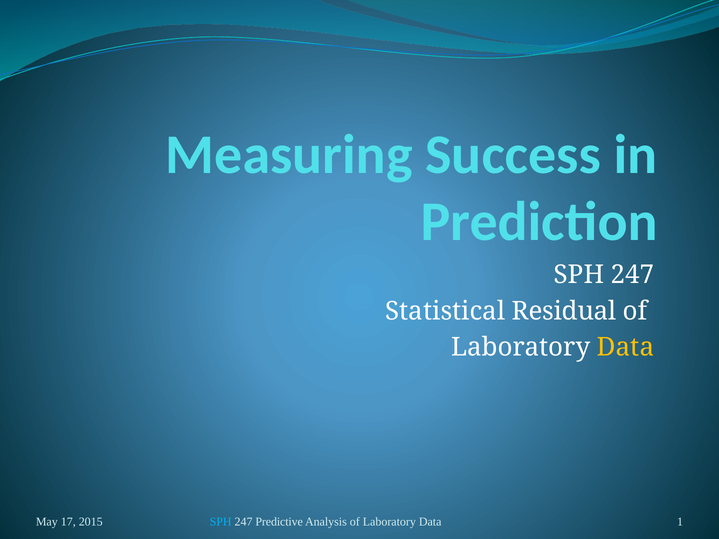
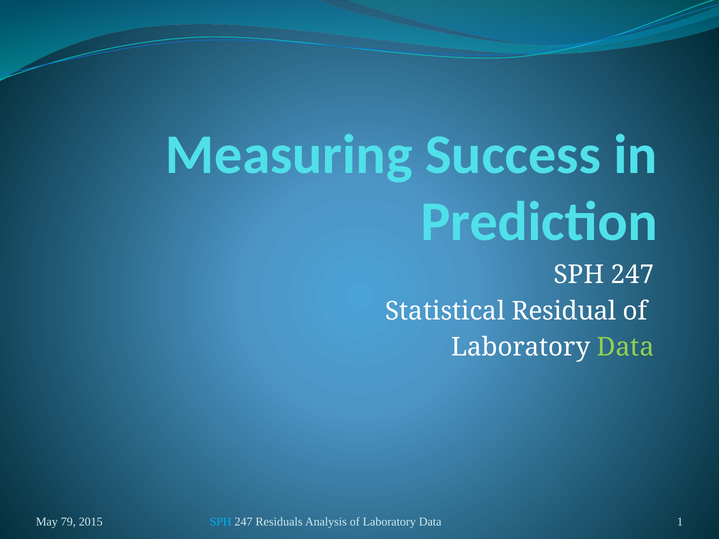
Data at (626, 347) colour: yellow -> light green
17: 17 -> 79
Predictive: Predictive -> Residuals
